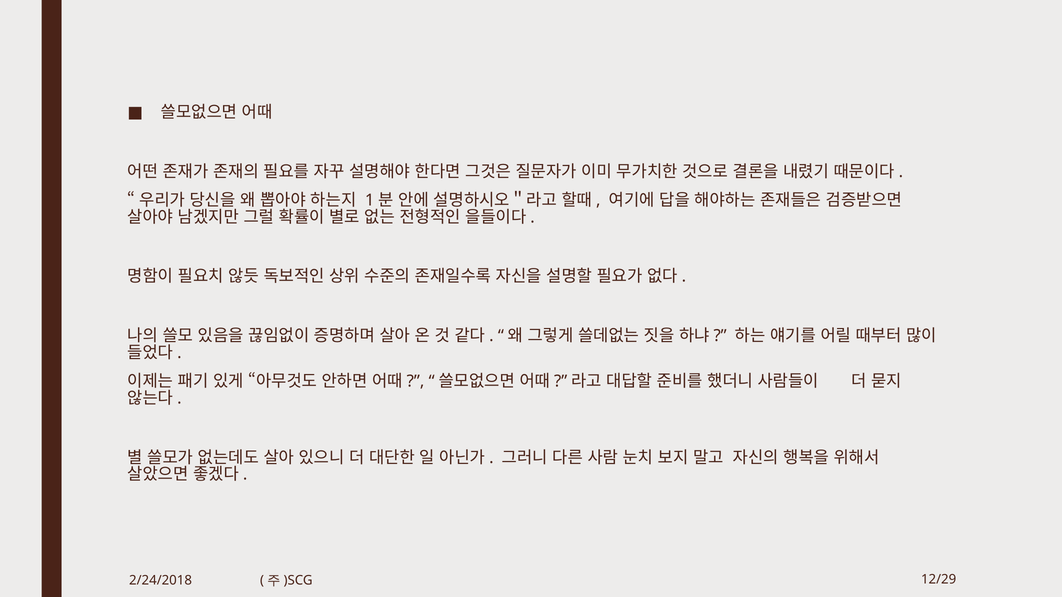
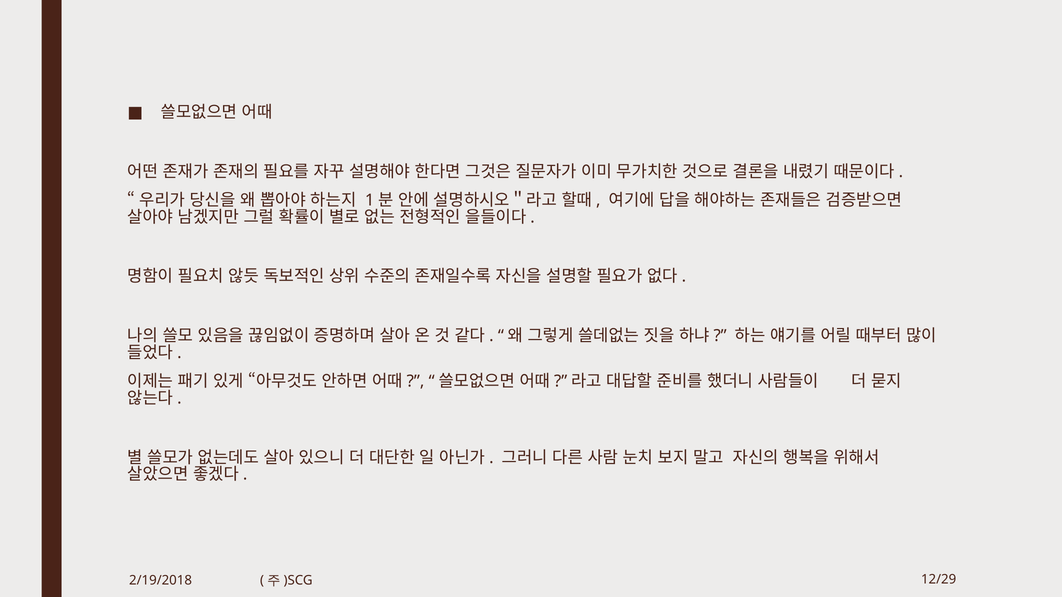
2/24/2018: 2/24/2018 -> 2/19/2018
